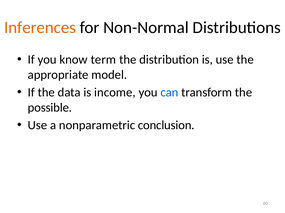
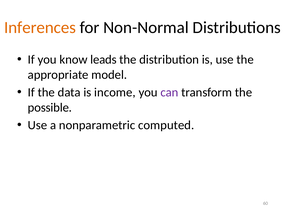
term: term -> leads
can colour: blue -> purple
conclusion: conclusion -> computed
